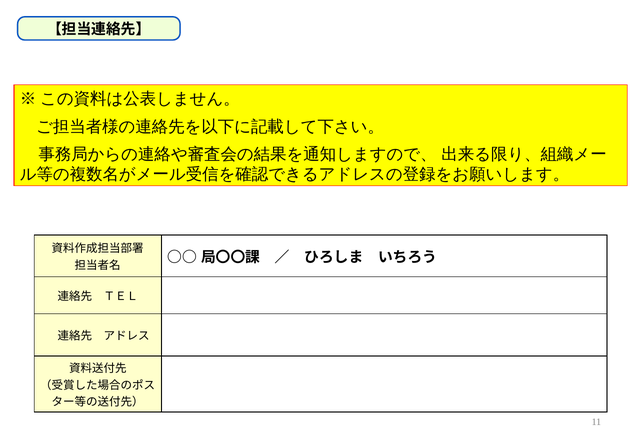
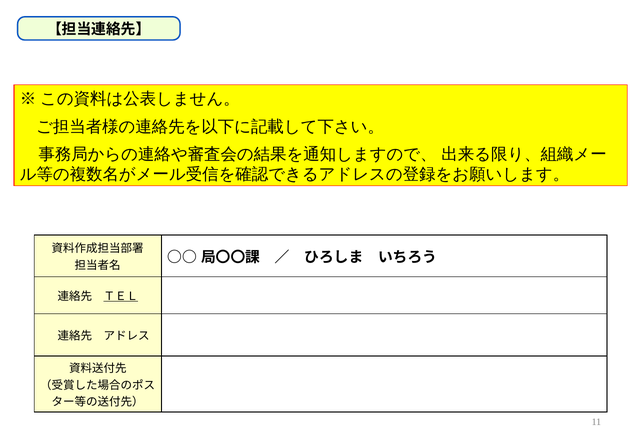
ＴＥＬ underline: none -> present
